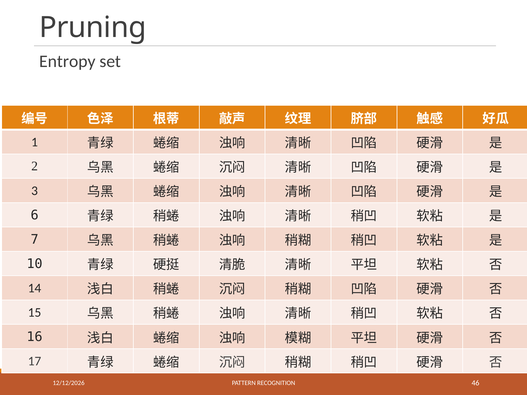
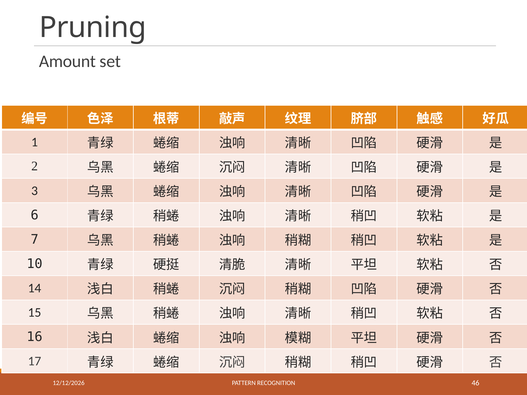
Entropy: Entropy -> Amount
